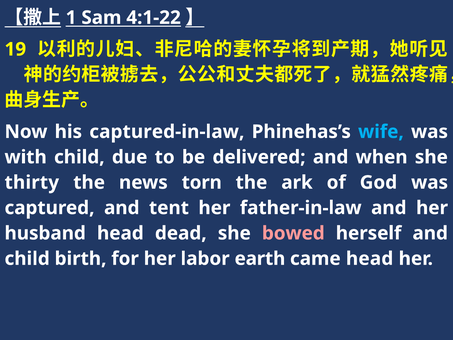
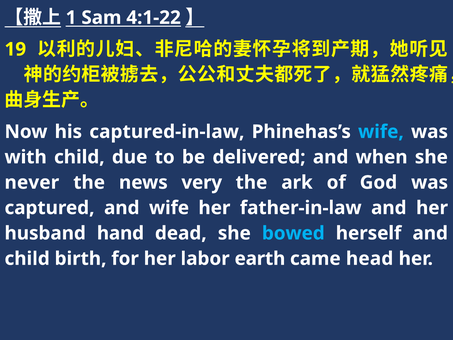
thirty: thirty -> never
torn: torn -> very
and tent: tent -> wife
husband head: head -> hand
bowed colour: pink -> light blue
